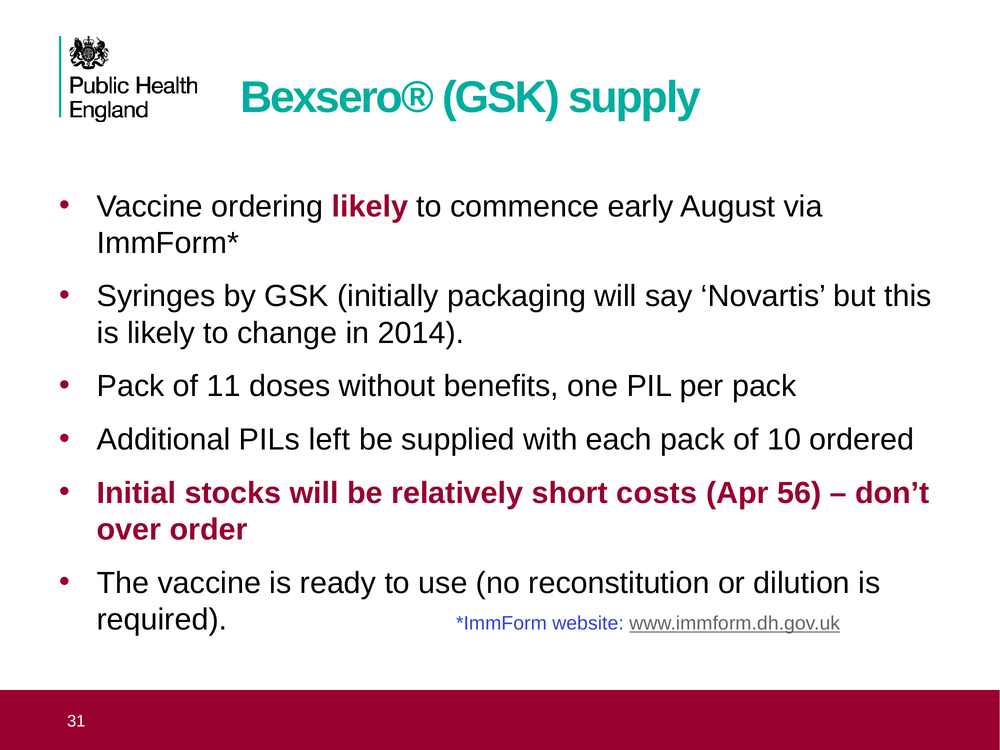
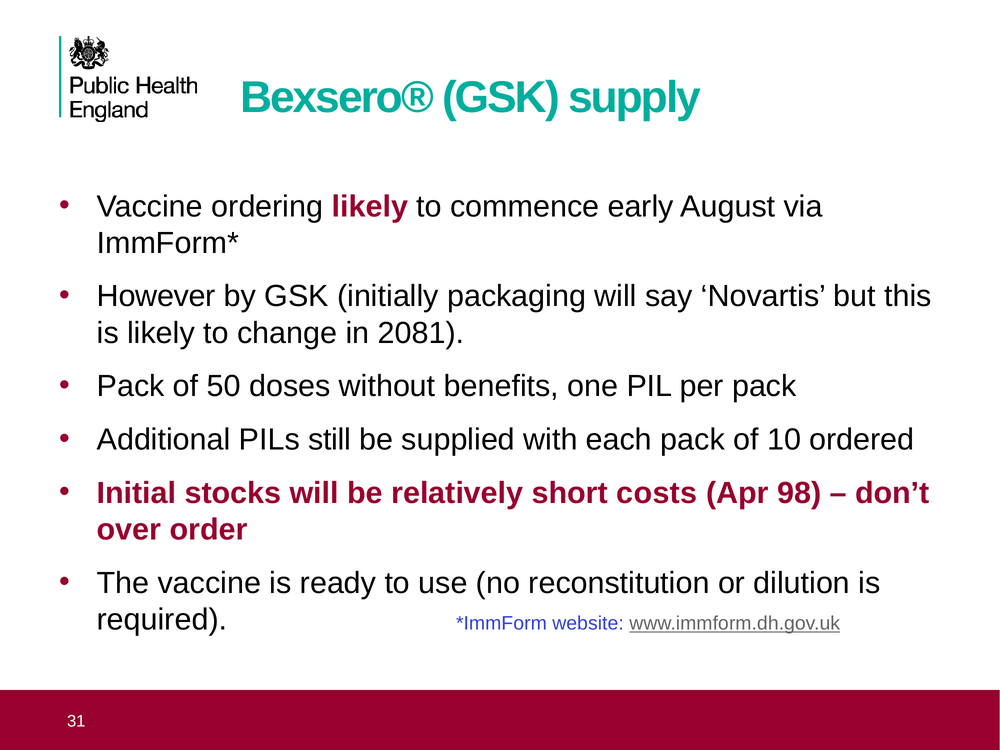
Syringes: Syringes -> However
2014: 2014 -> 2081
11: 11 -> 50
left: left -> still
56: 56 -> 98
